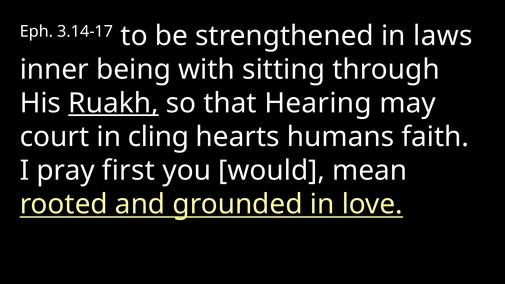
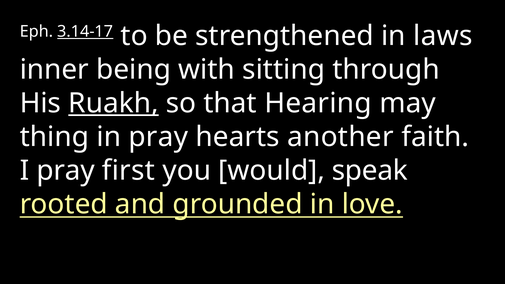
3.14-17 underline: none -> present
court: court -> thing
in cling: cling -> pray
humans: humans -> another
mean: mean -> speak
